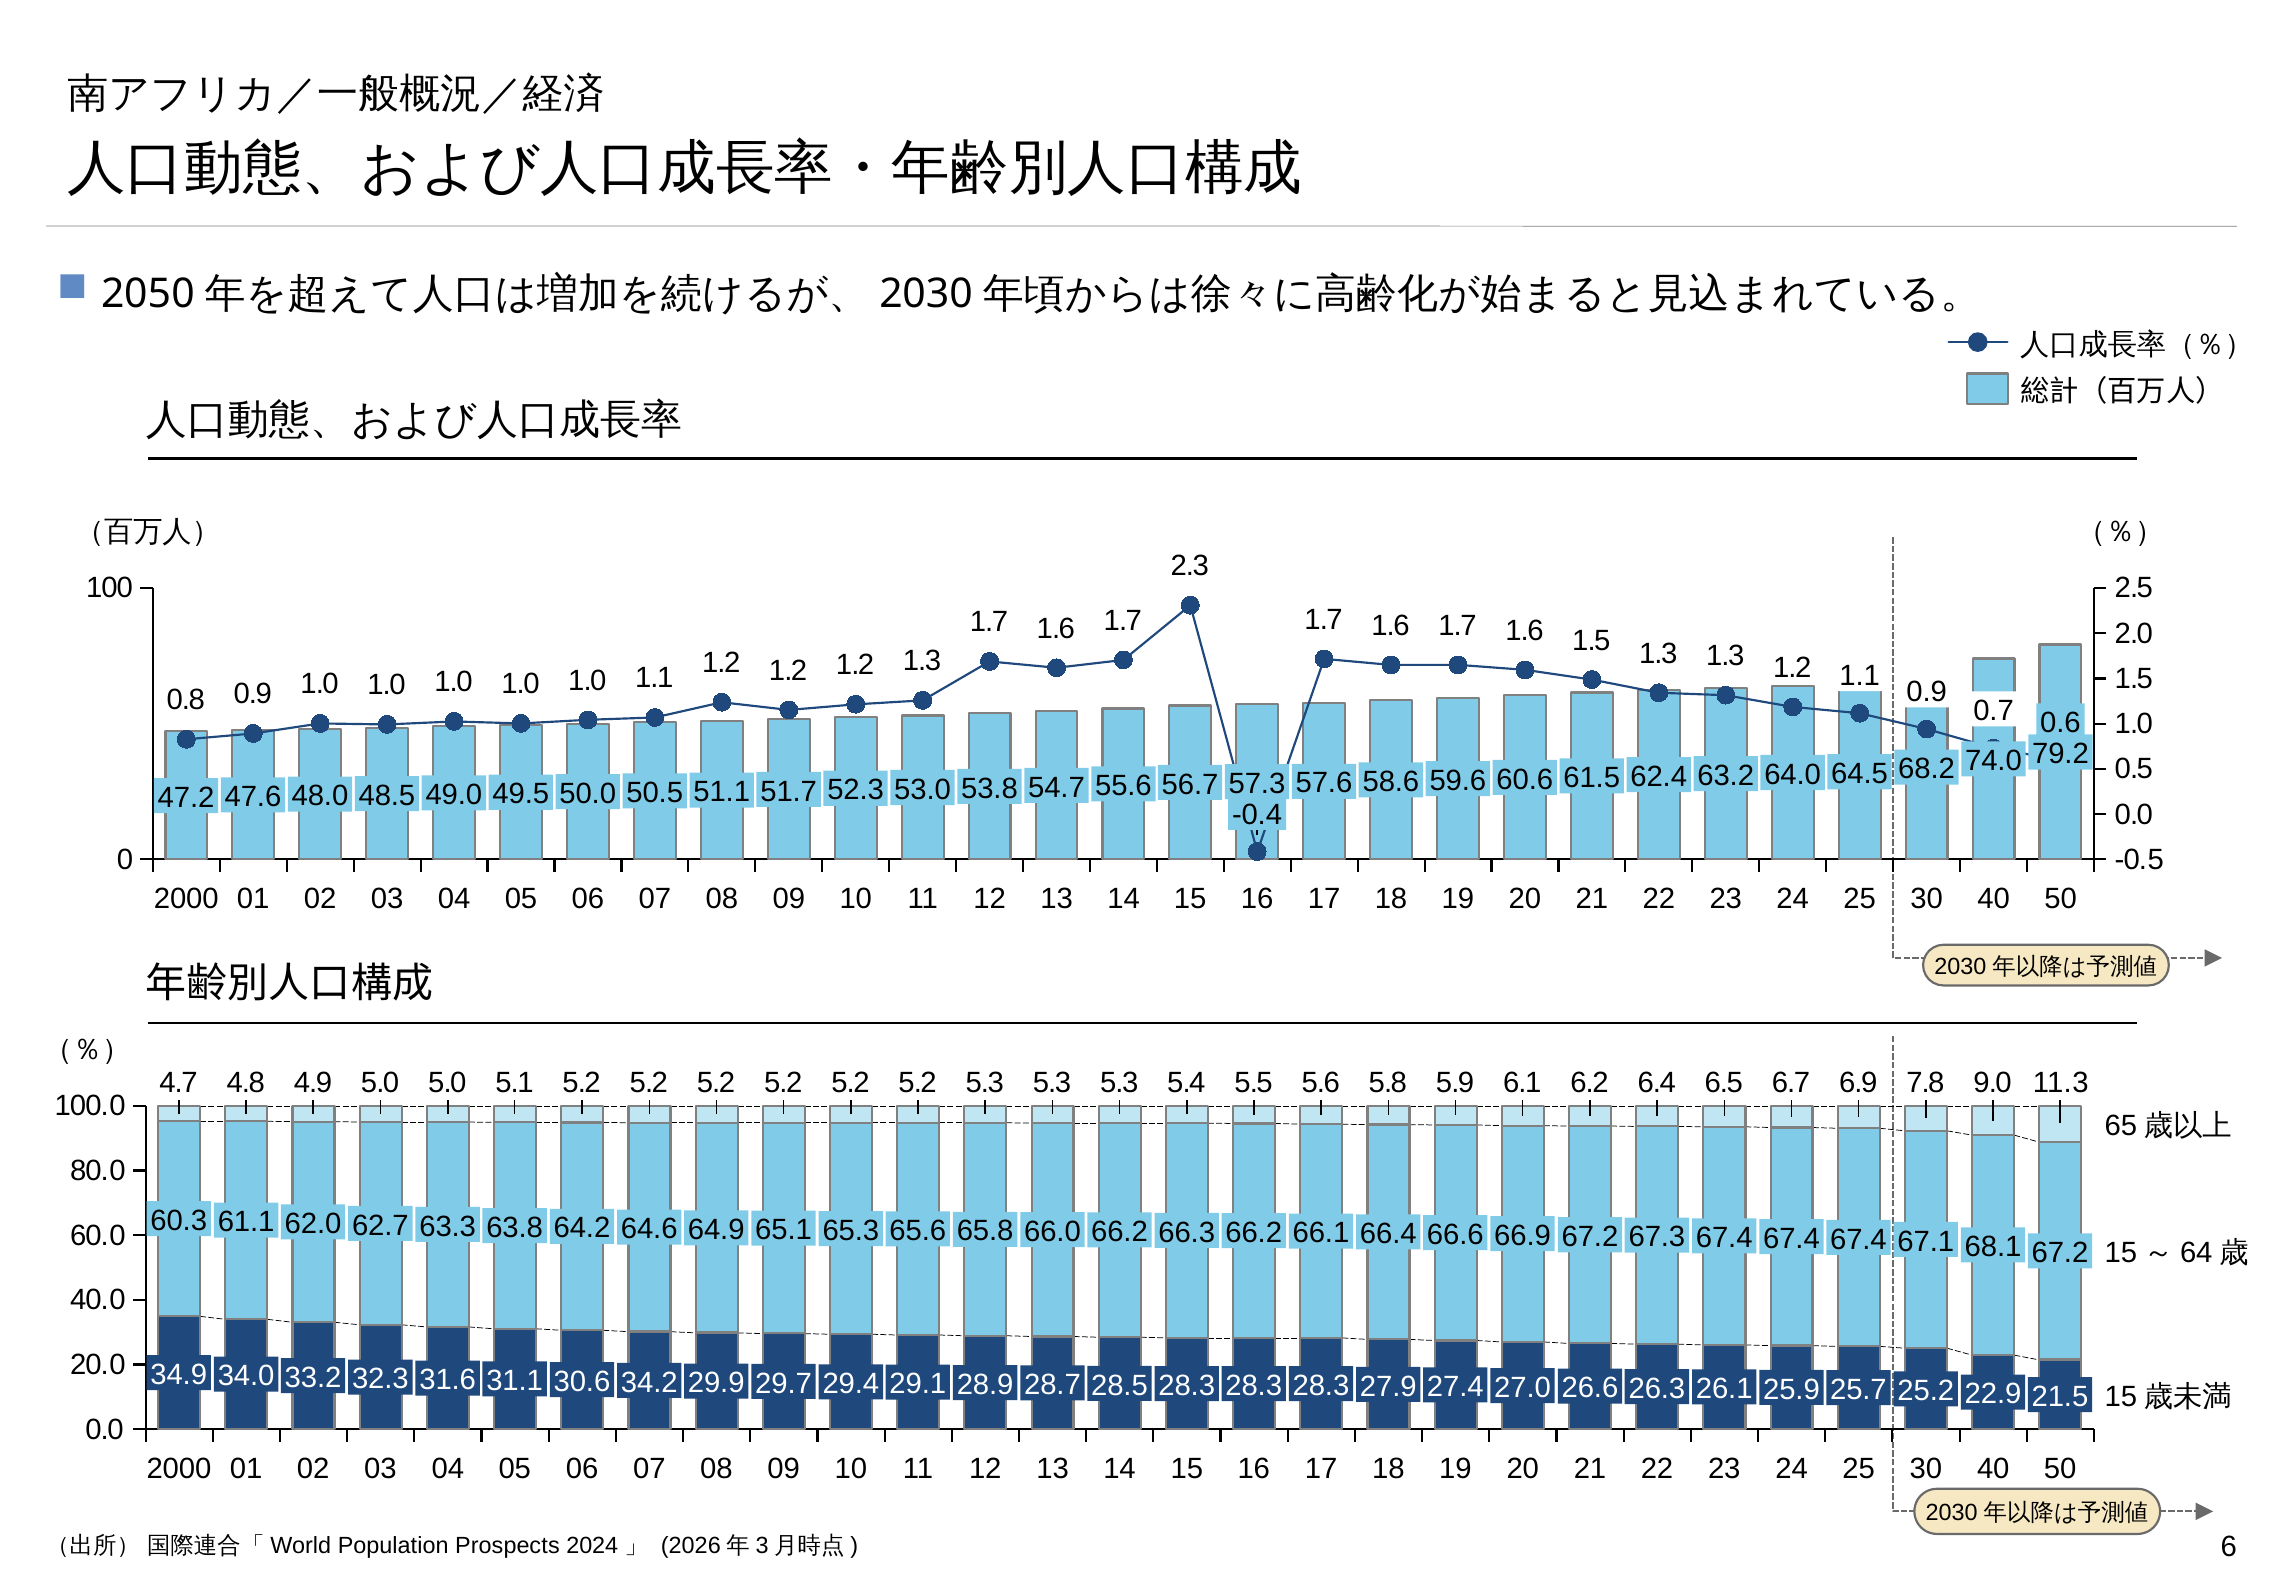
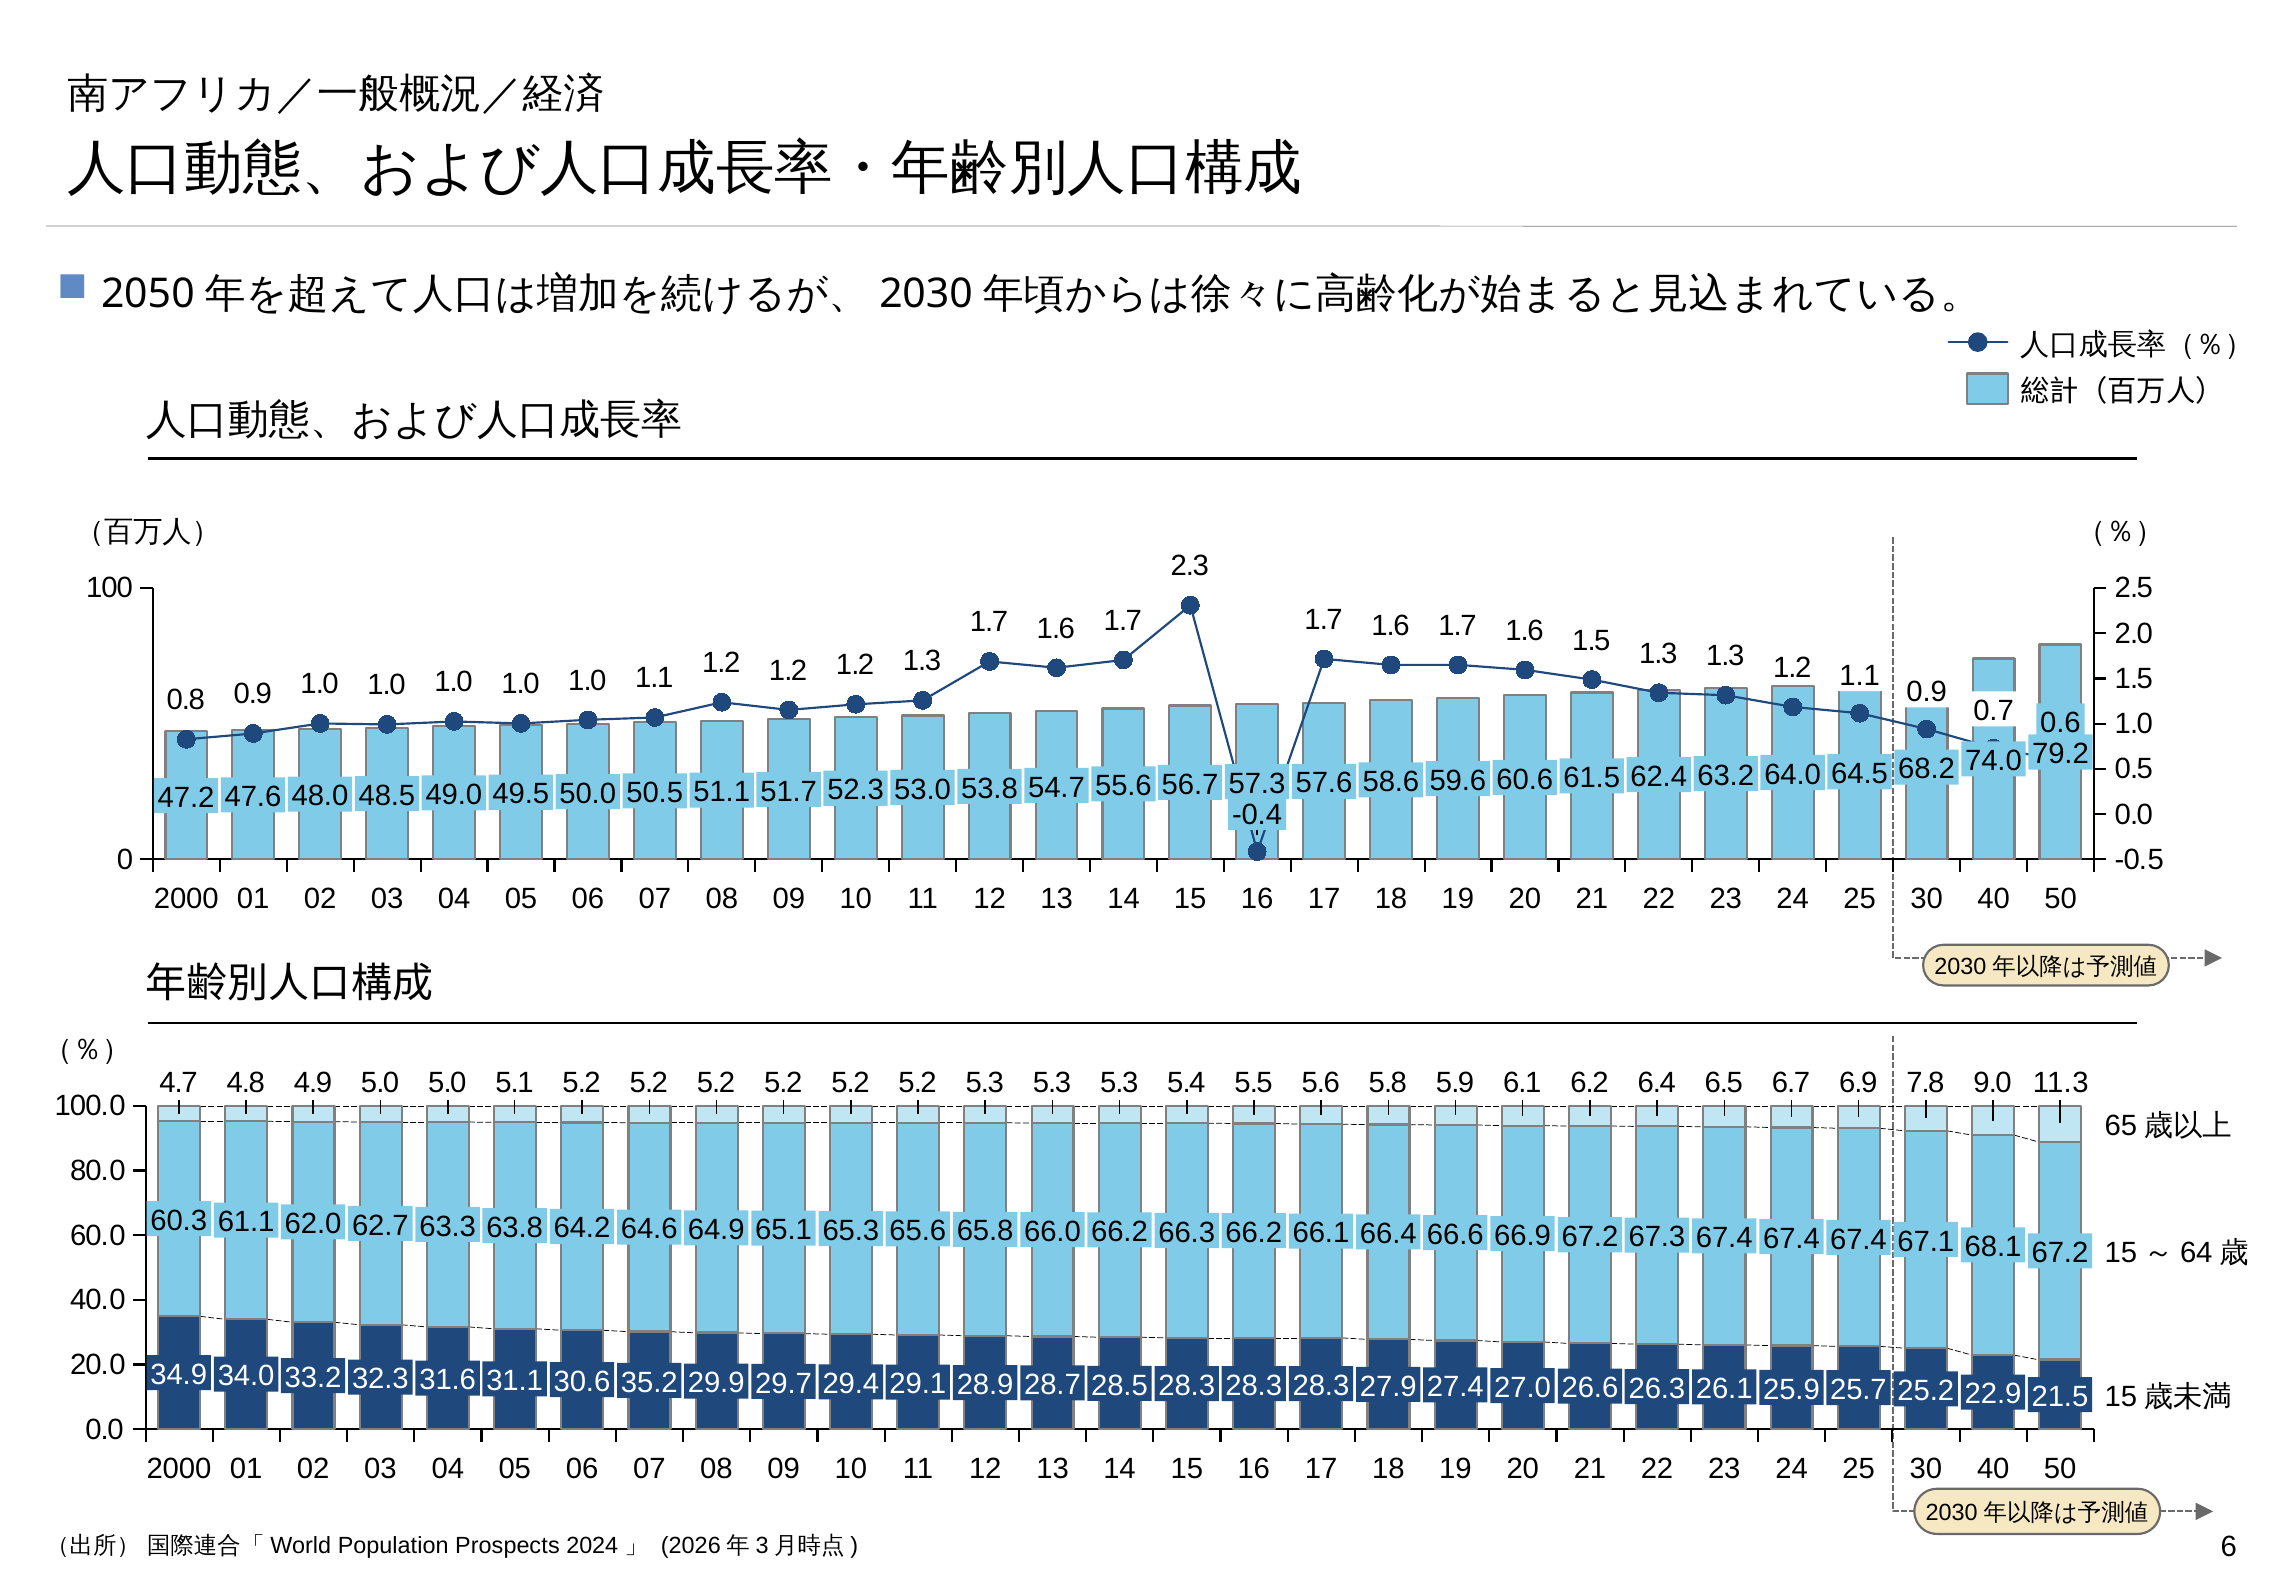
34.2: 34.2 -> 35.2
